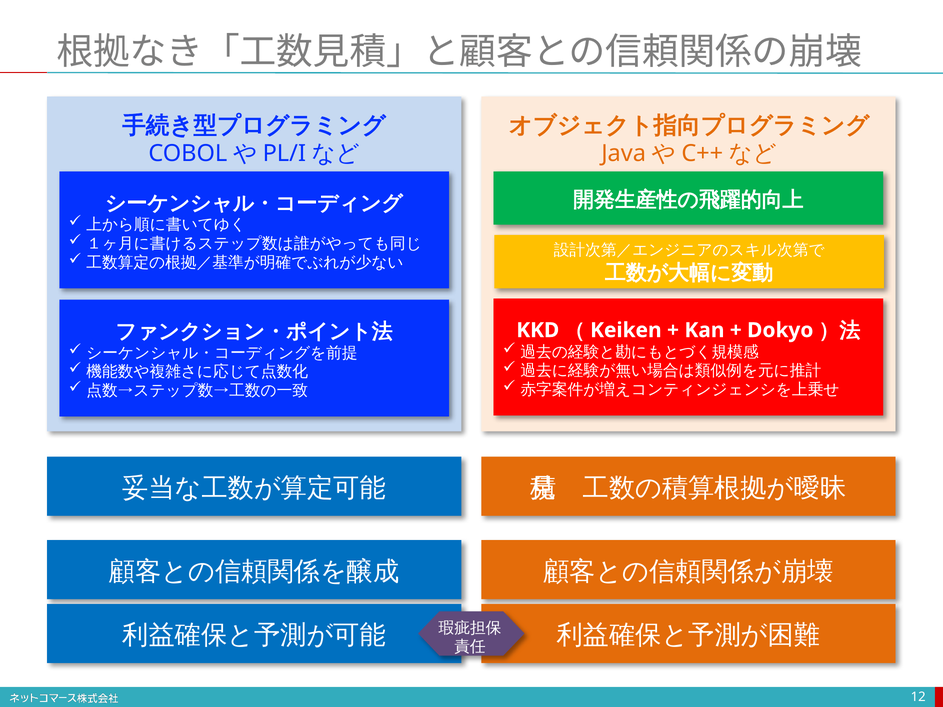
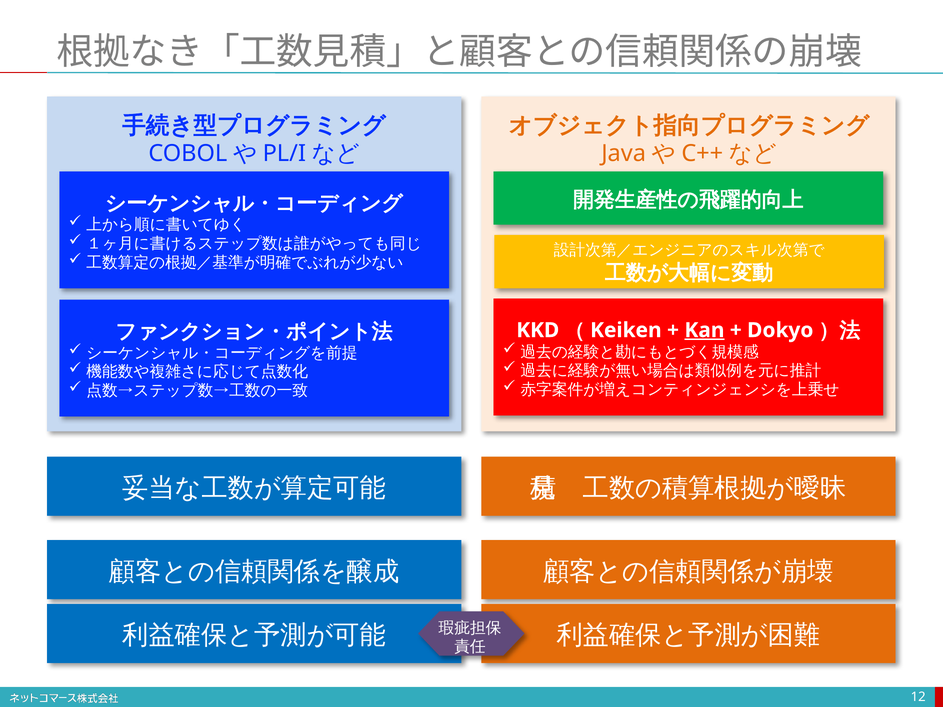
Kan underline: none -> present
